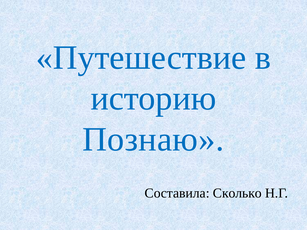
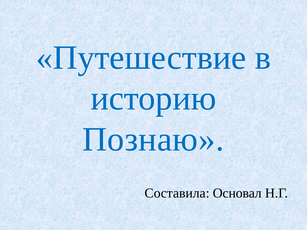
Сколько: Сколько -> Основал
